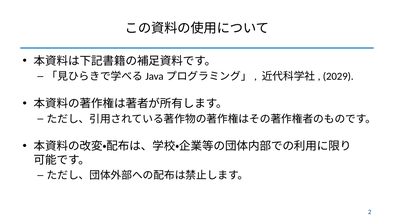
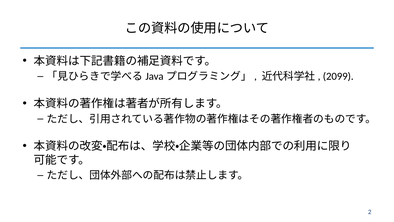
2029: 2029 -> 2099
